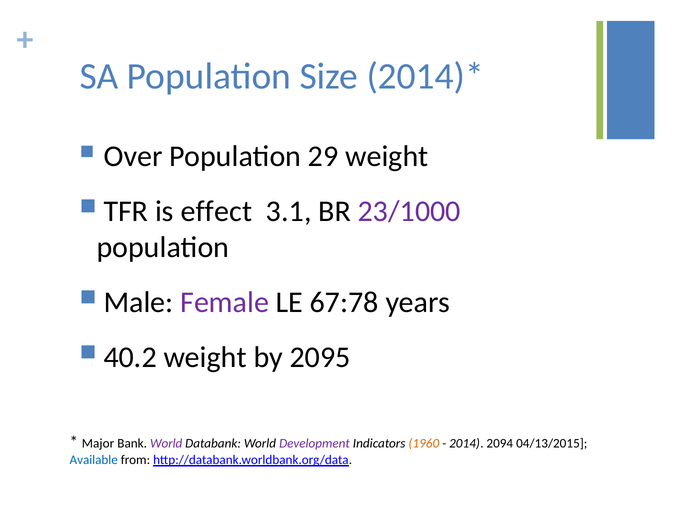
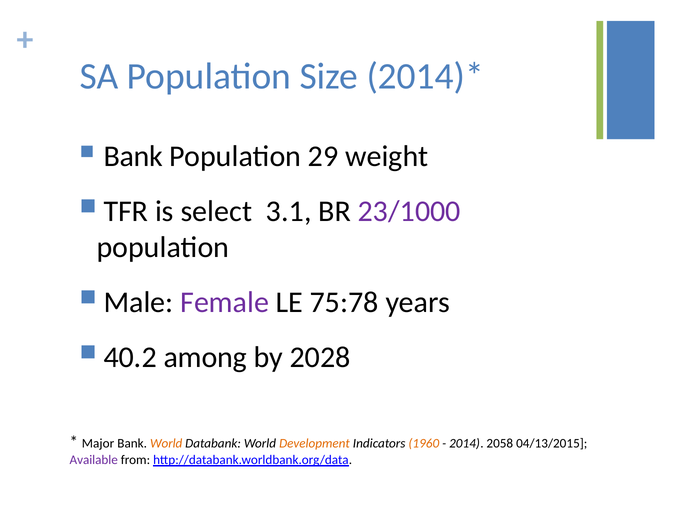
Over at (133, 156): Over -> Bank
effect: effect -> select
67:78: 67:78 -> 75:78
40.2 weight: weight -> among
2095: 2095 -> 2028
World at (166, 443) colour: purple -> orange
Development colour: purple -> orange
2094: 2094 -> 2058
Available colour: blue -> purple
